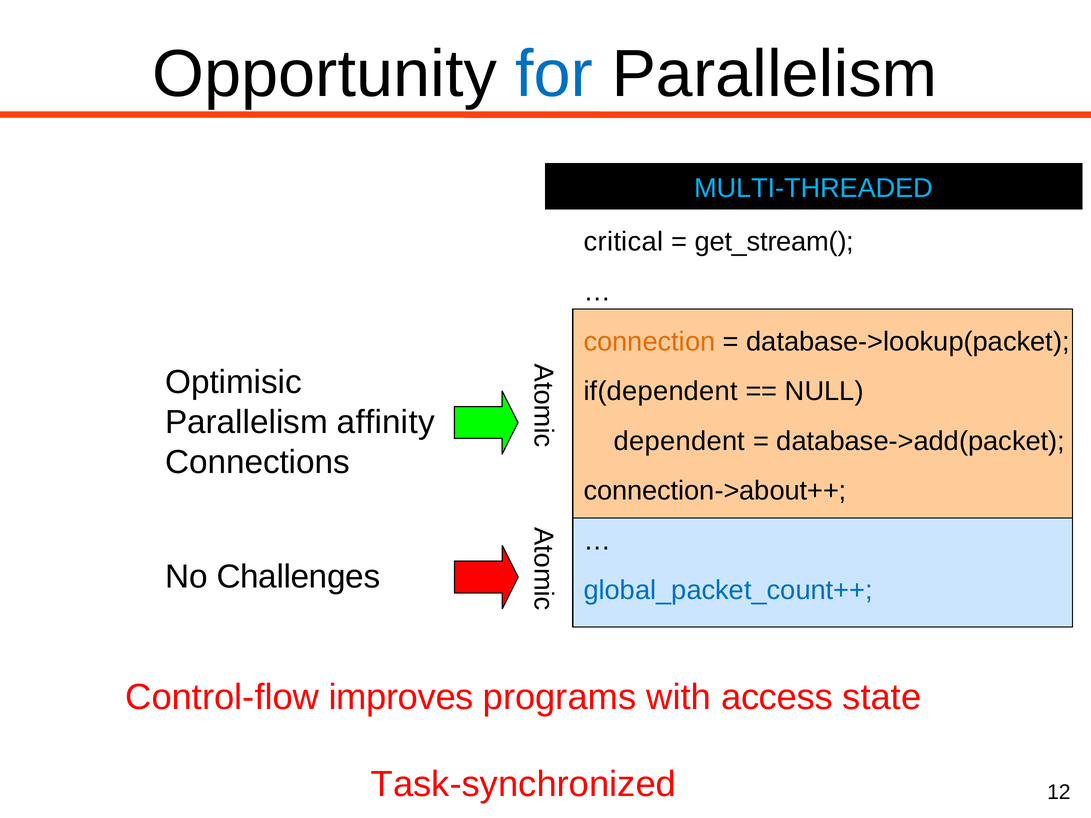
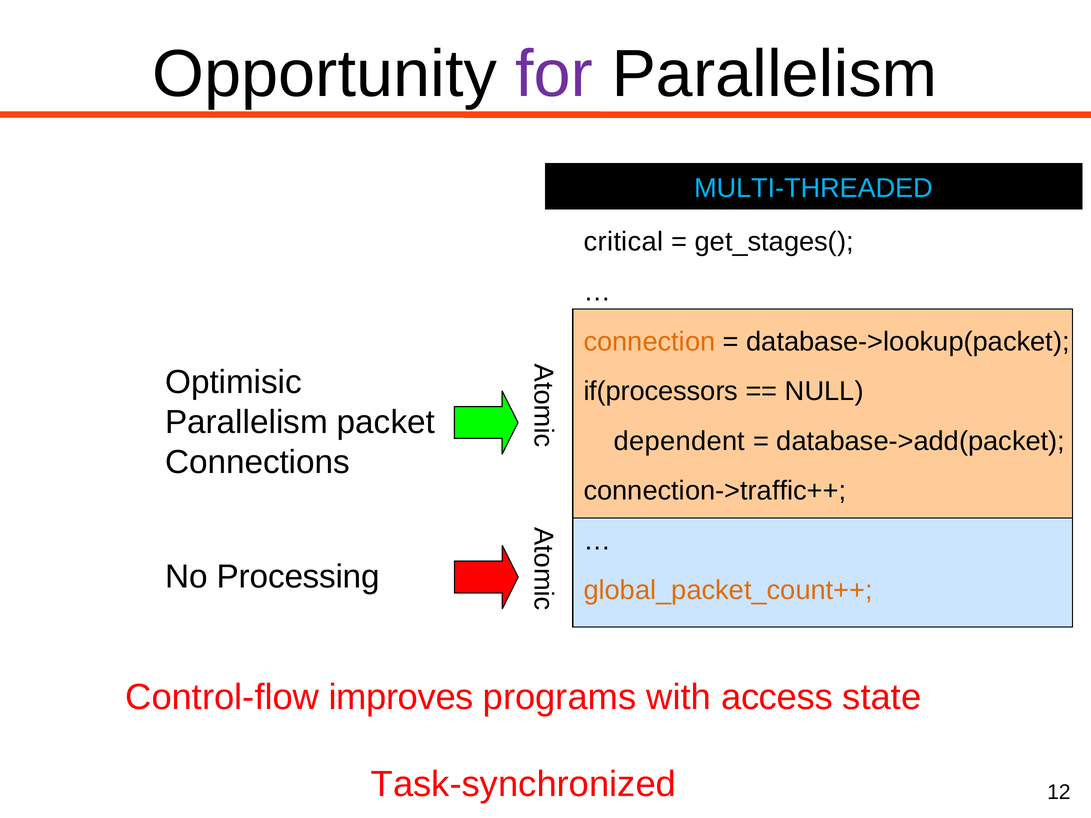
for colour: blue -> purple
get_stream(: get_stream( -> get_stages(
if(dependent: if(dependent -> if(processors
affinity: affinity -> packet
connection->about++: connection->about++ -> connection->traffic++
Challenges: Challenges -> Processing
global_packet_count++ colour: blue -> orange
